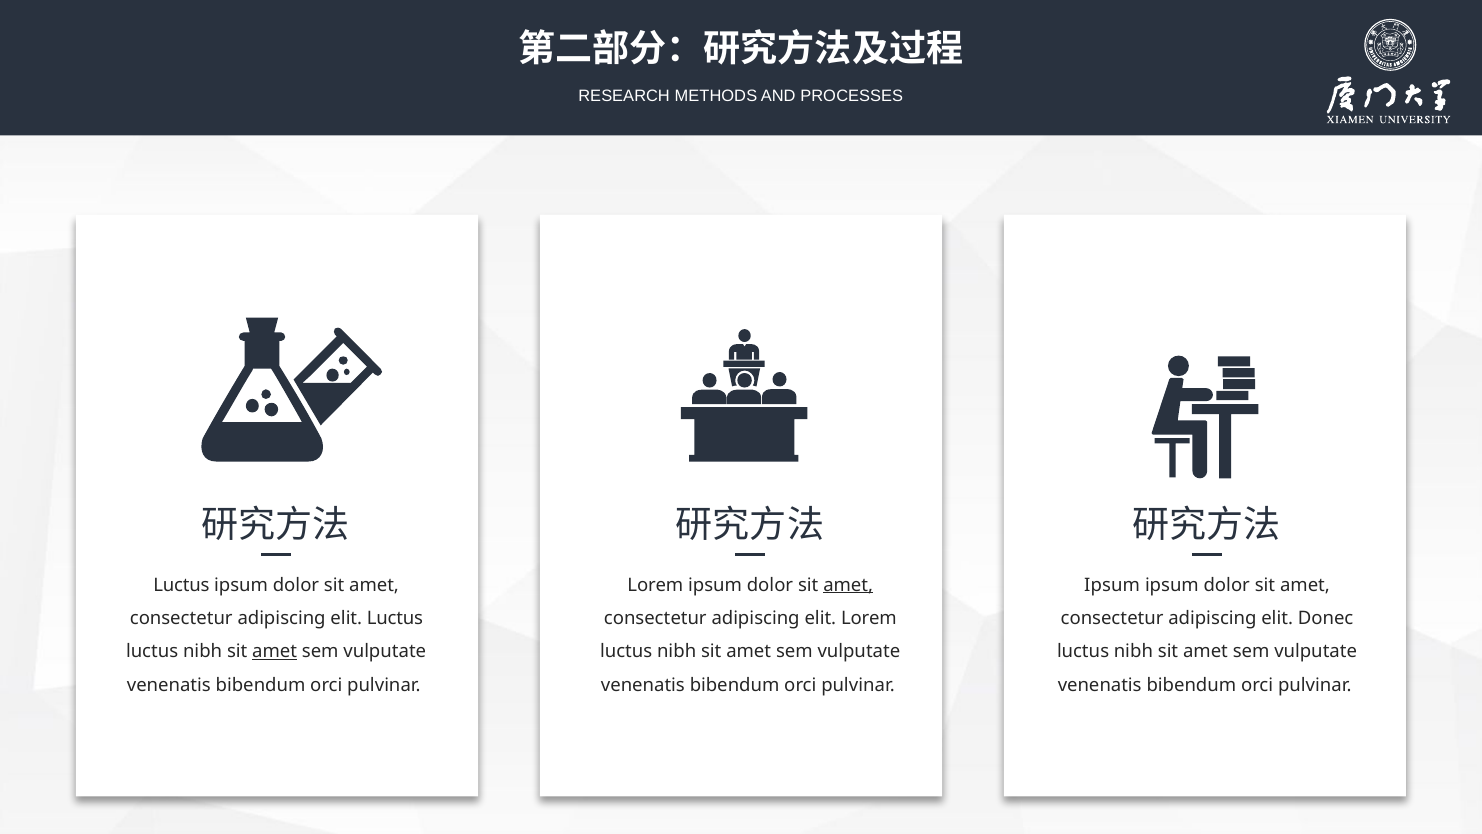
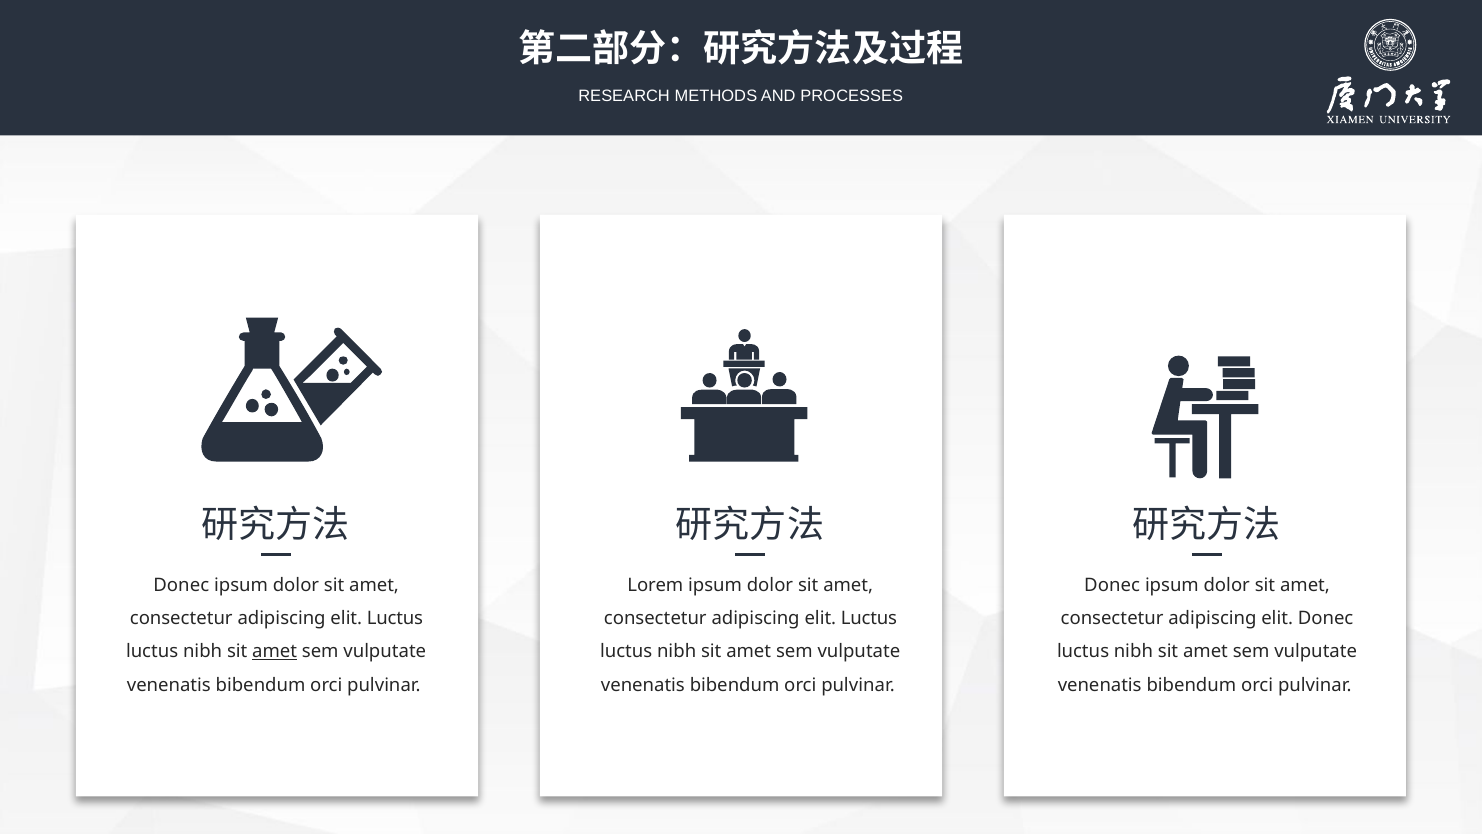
Luctus at (181, 585): Luctus -> Donec
amet at (848, 585) underline: present -> none
Ipsum at (1112, 585): Ipsum -> Donec
Lorem at (869, 618): Lorem -> Luctus
